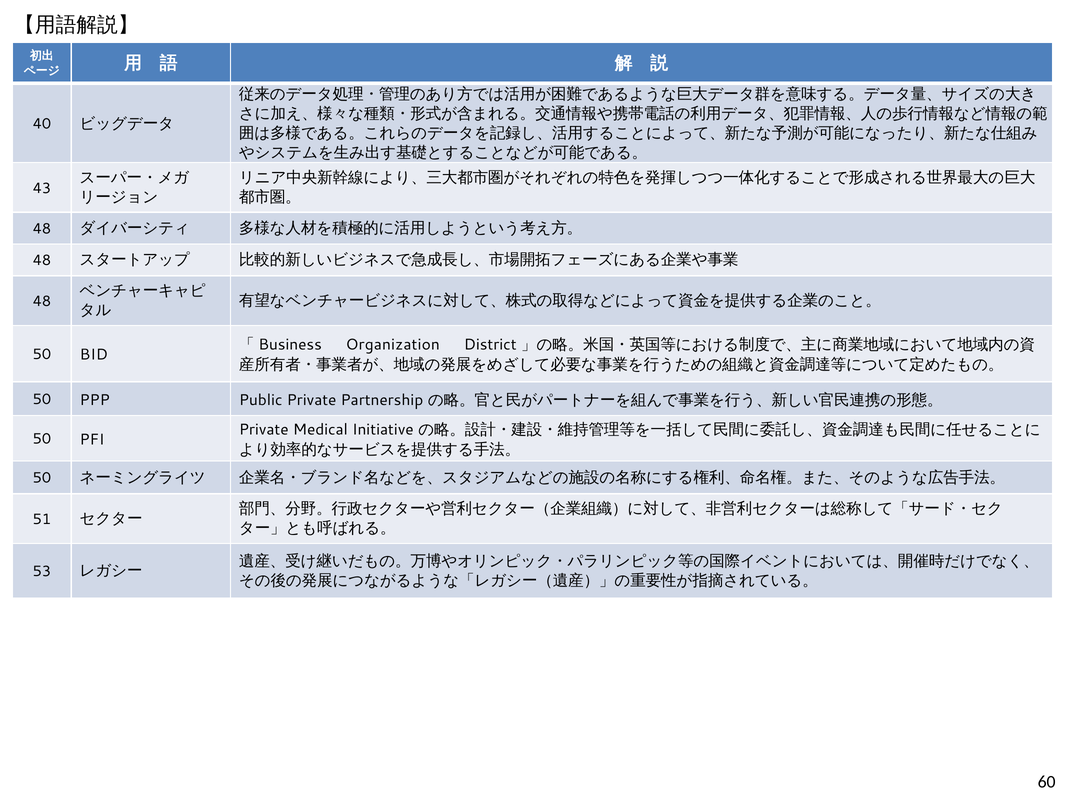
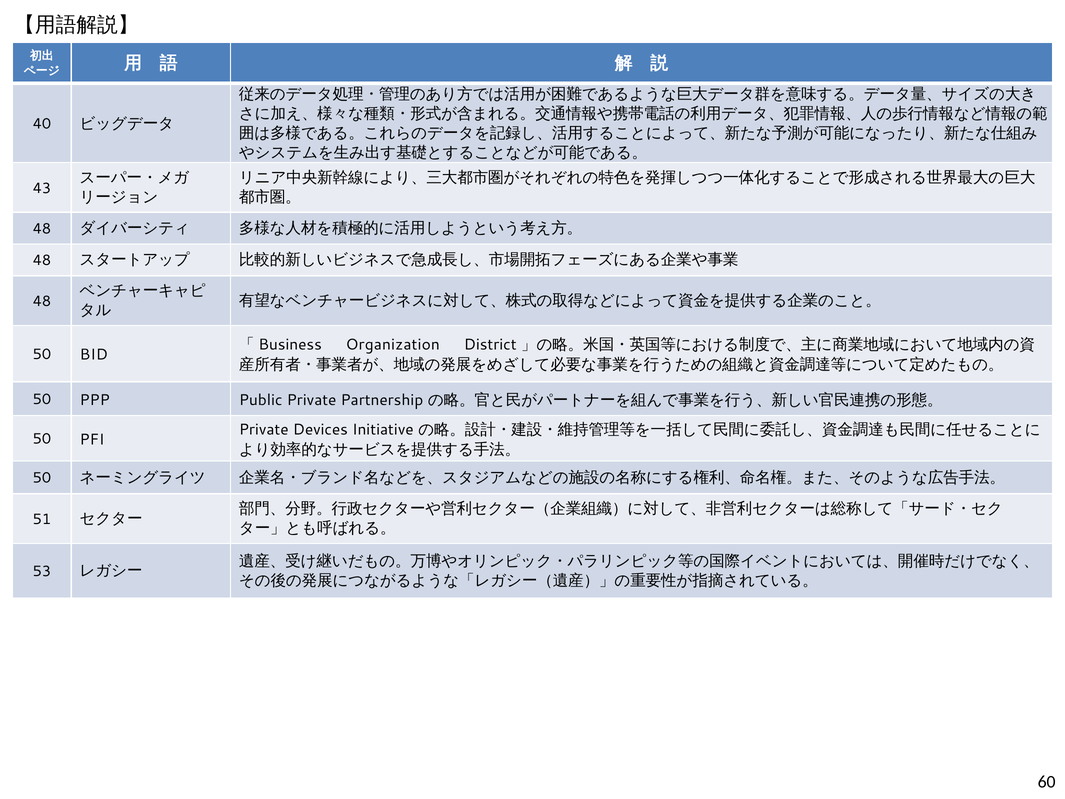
Medical: Medical -> Devices
